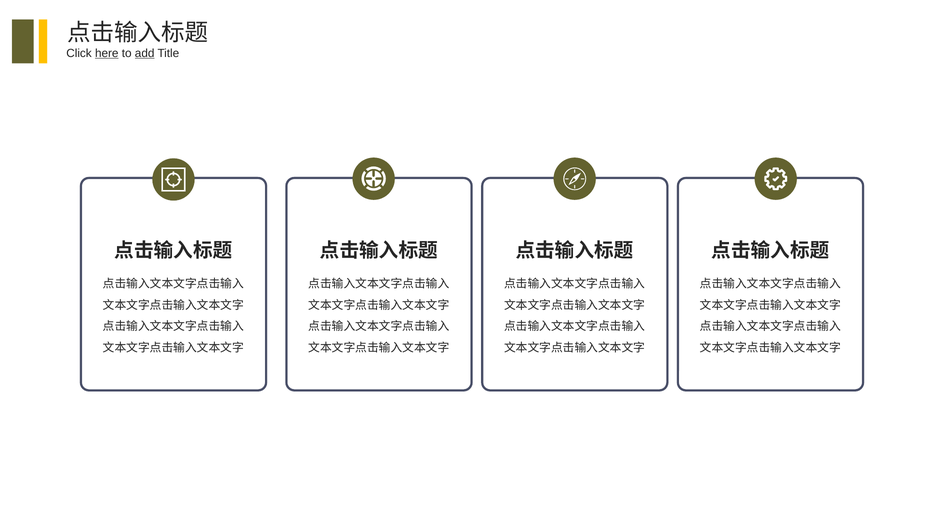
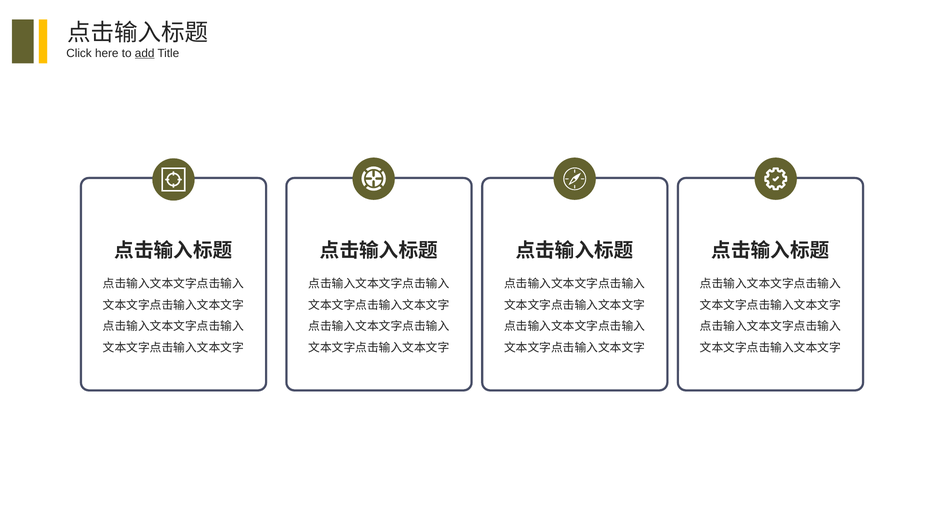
here underline: present -> none
